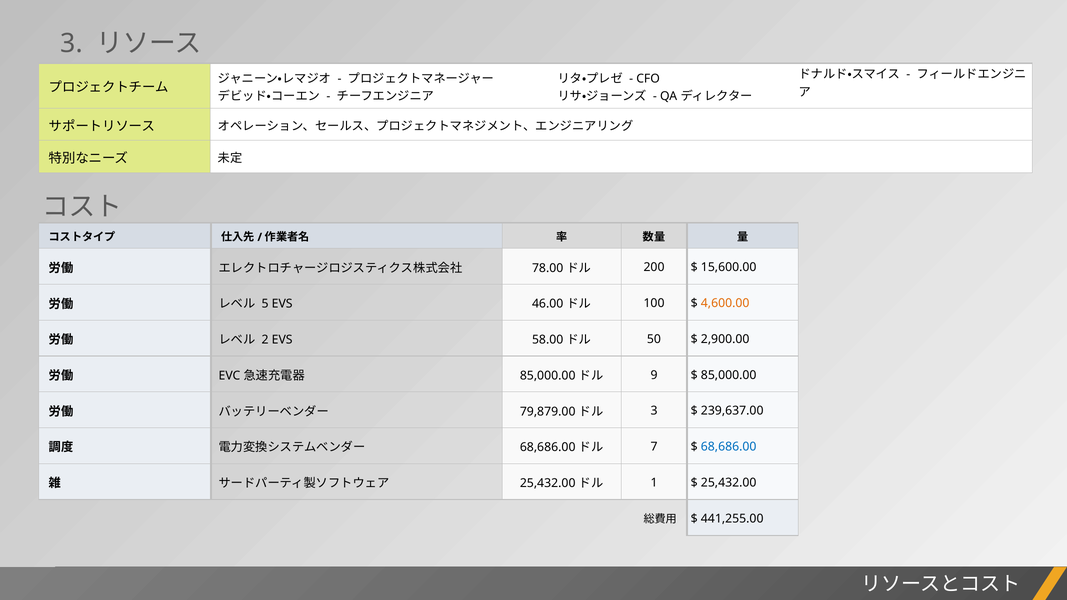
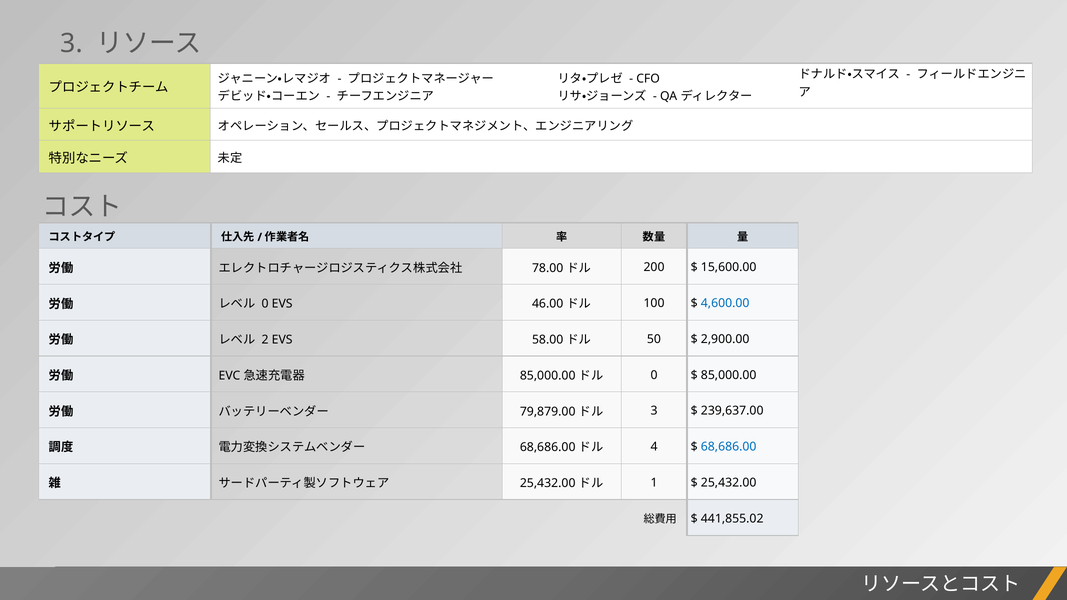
5 at (265, 304): 5 -> 0
4,600.00 colour: orange -> blue
9 at (654, 375): 9 -> 0
7: 7 -> 4
441,255.00: 441,255.00 -> 441,855.02
